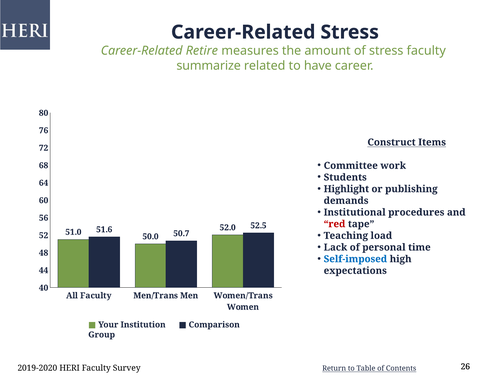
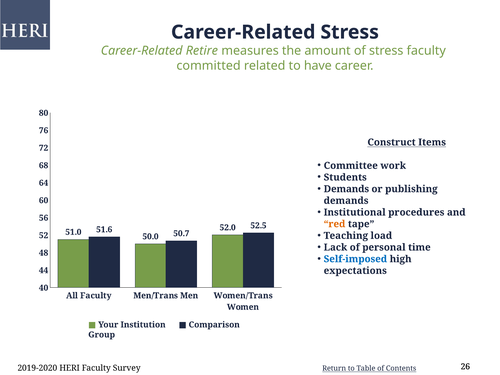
summarize: summarize -> committed
Highlight at (346, 189): Highlight -> Demands
red colour: red -> orange
